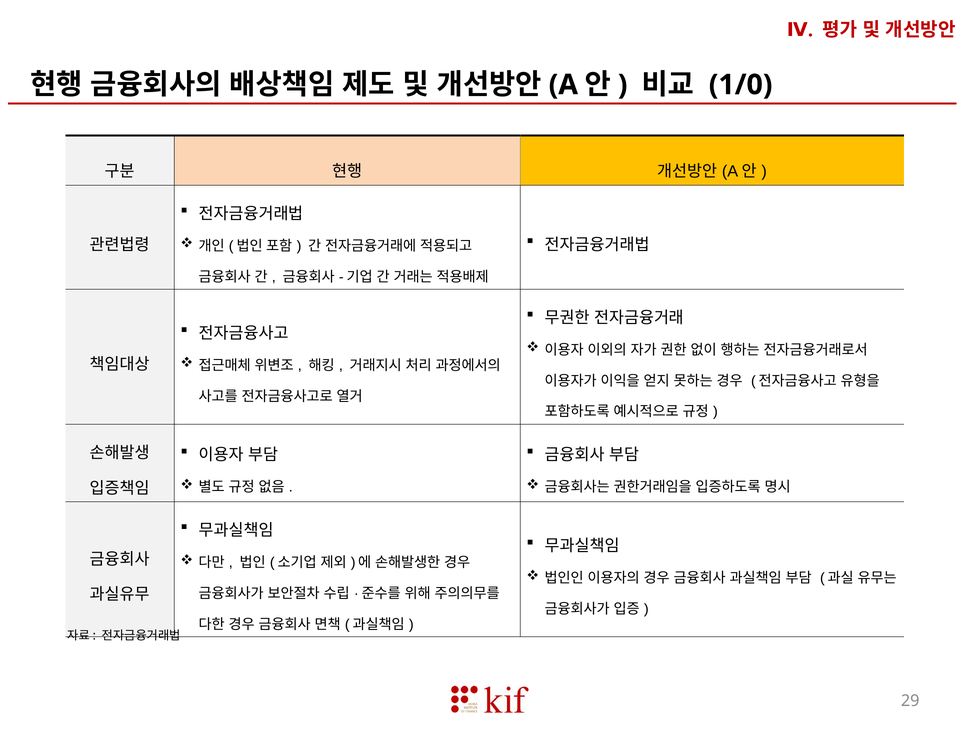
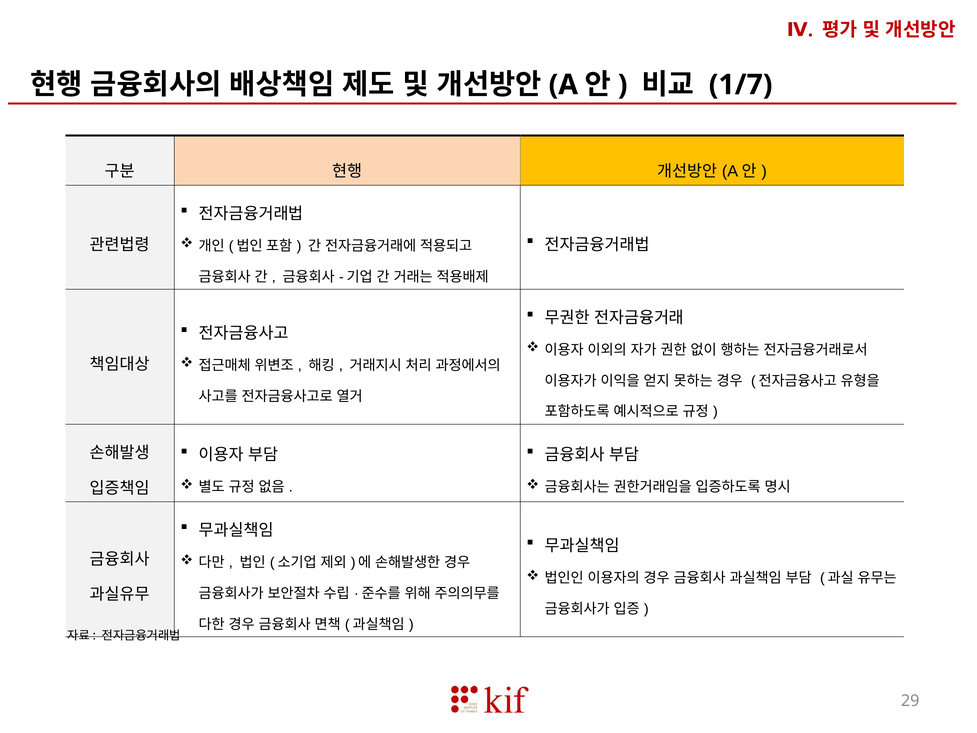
1/0: 1/0 -> 1/7
